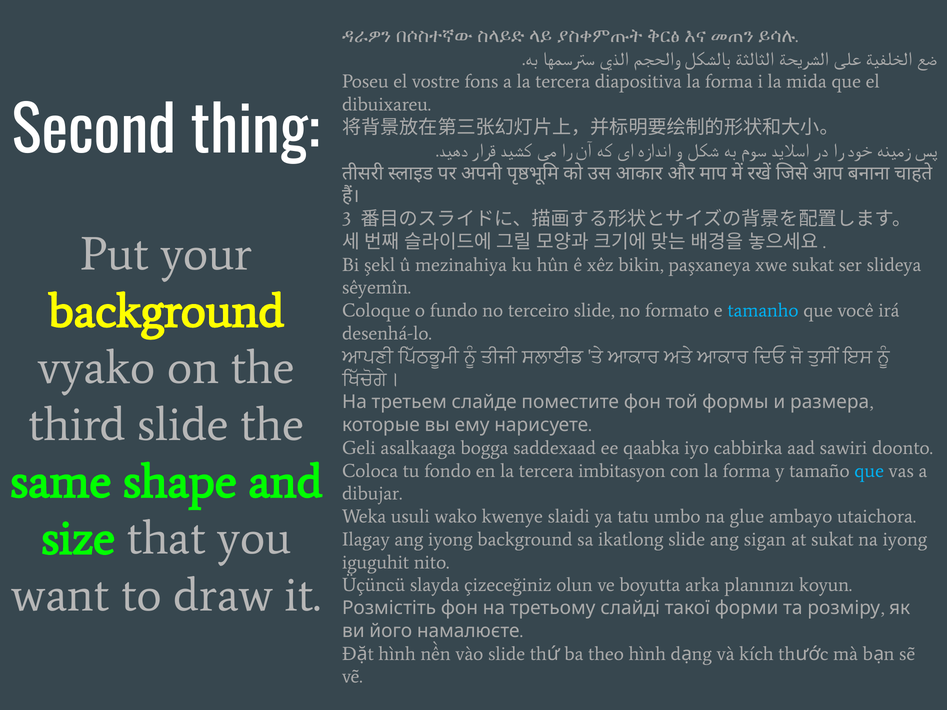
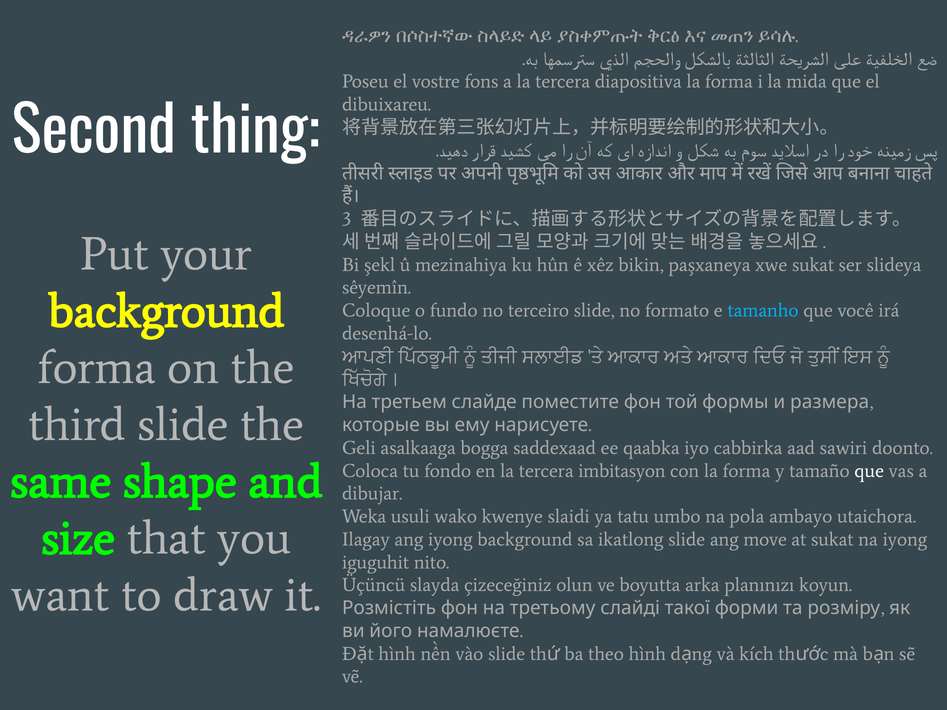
vyako at (97, 368): vyako -> forma
que at (869, 471) colour: light blue -> white
glue: glue -> pola
sigan: sigan -> move
